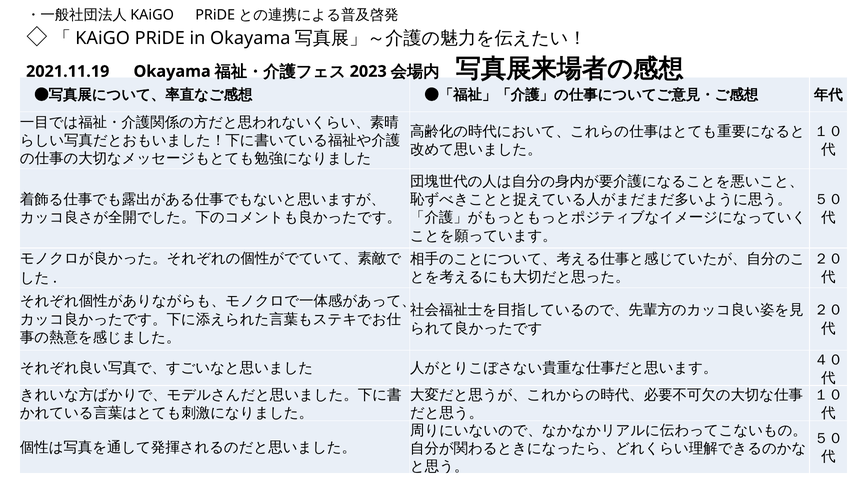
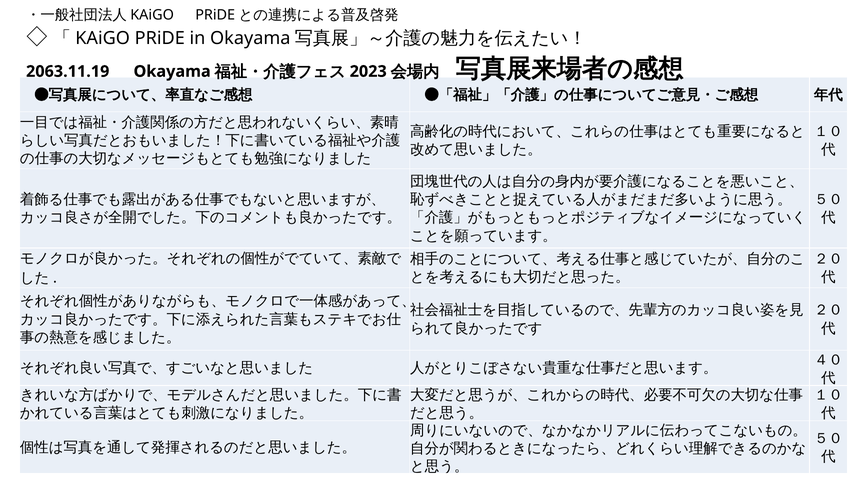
2021.11.19: 2021.11.19 -> 2063.11.19
